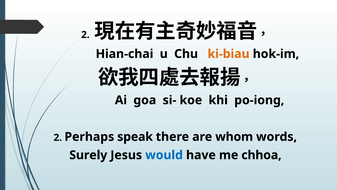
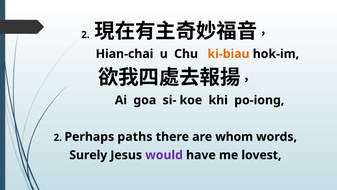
speak: speak -> paths
would colour: blue -> purple
chhoa: chhoa -> lovest
